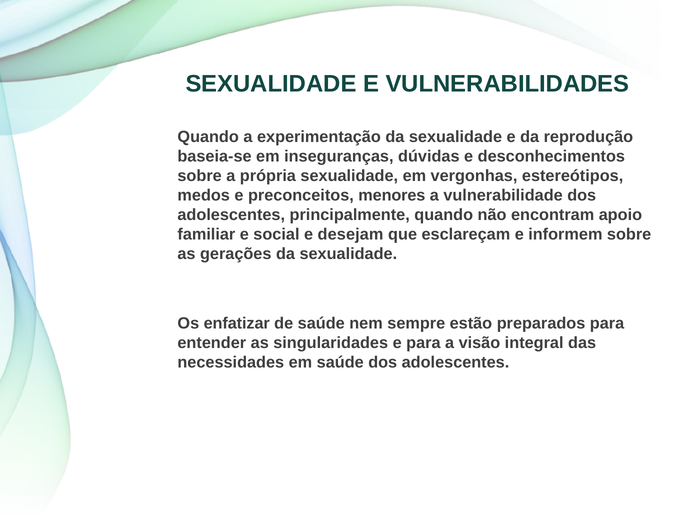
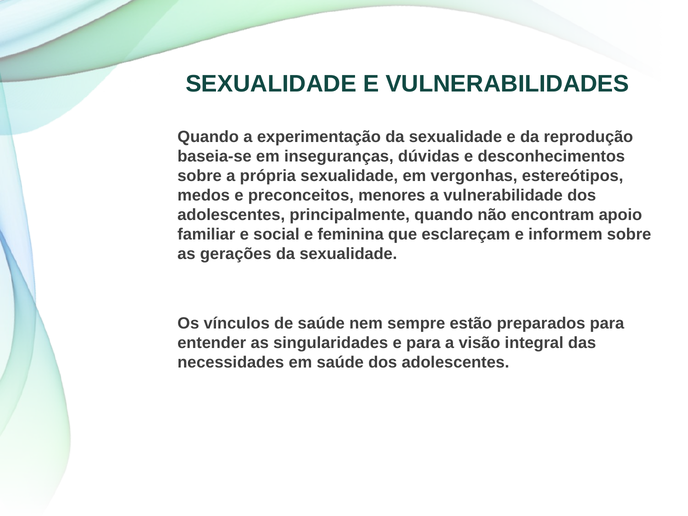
desejam: desejam -> feminina
enfatizar: enfatizar -> vínculos
